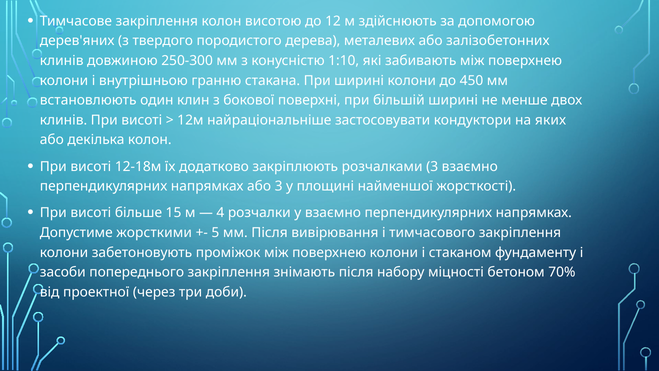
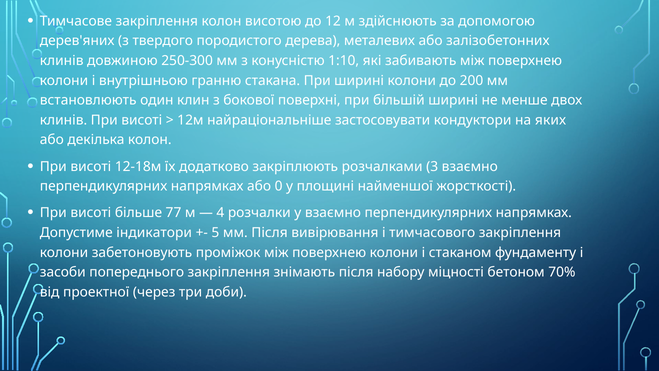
450: 450 -> 200
або 3: 3 -> 0
15: 15 -> 77
жорсткими: жорсткими -> індикатори
